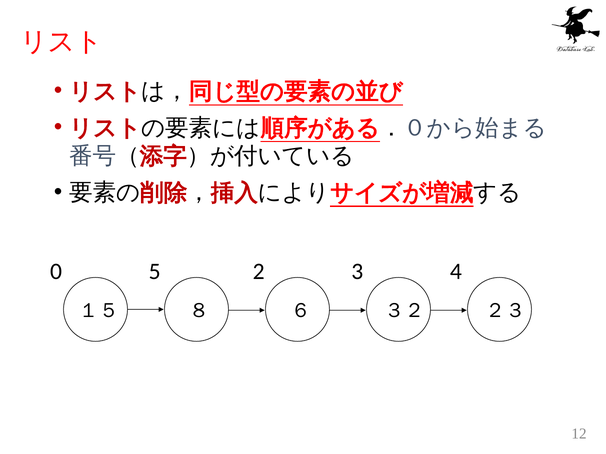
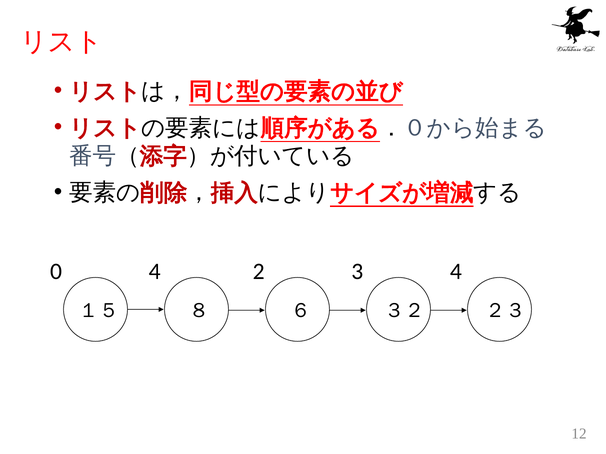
0 5: 5 -> 4
